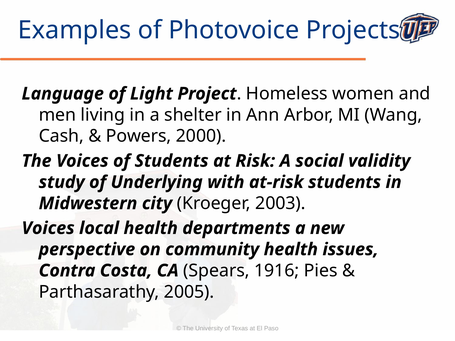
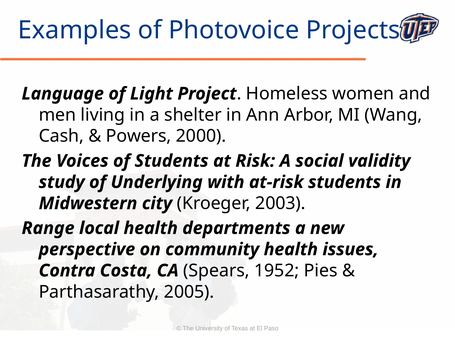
Voices at (48, 228): Voices -> Range
1916: 1916 -> 1952
